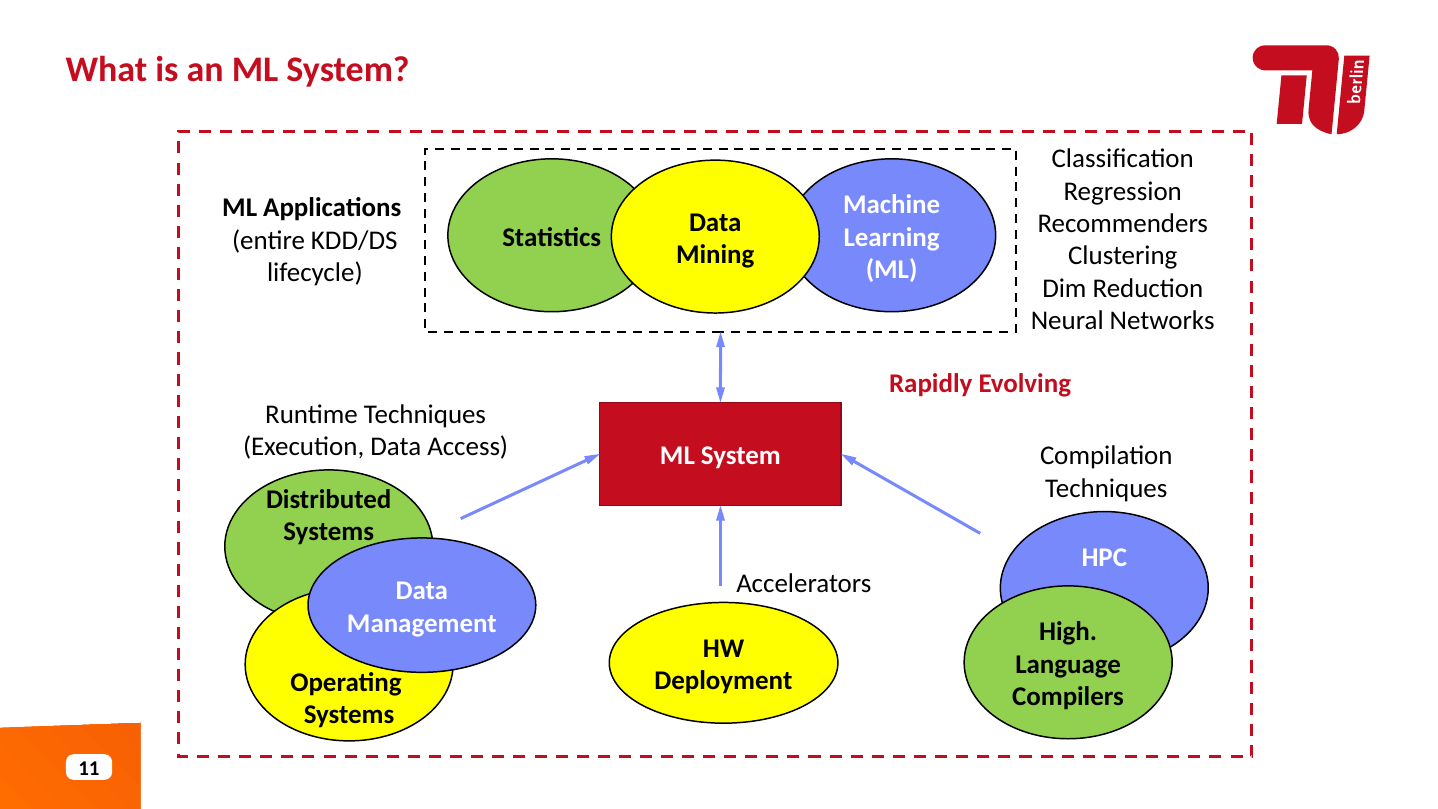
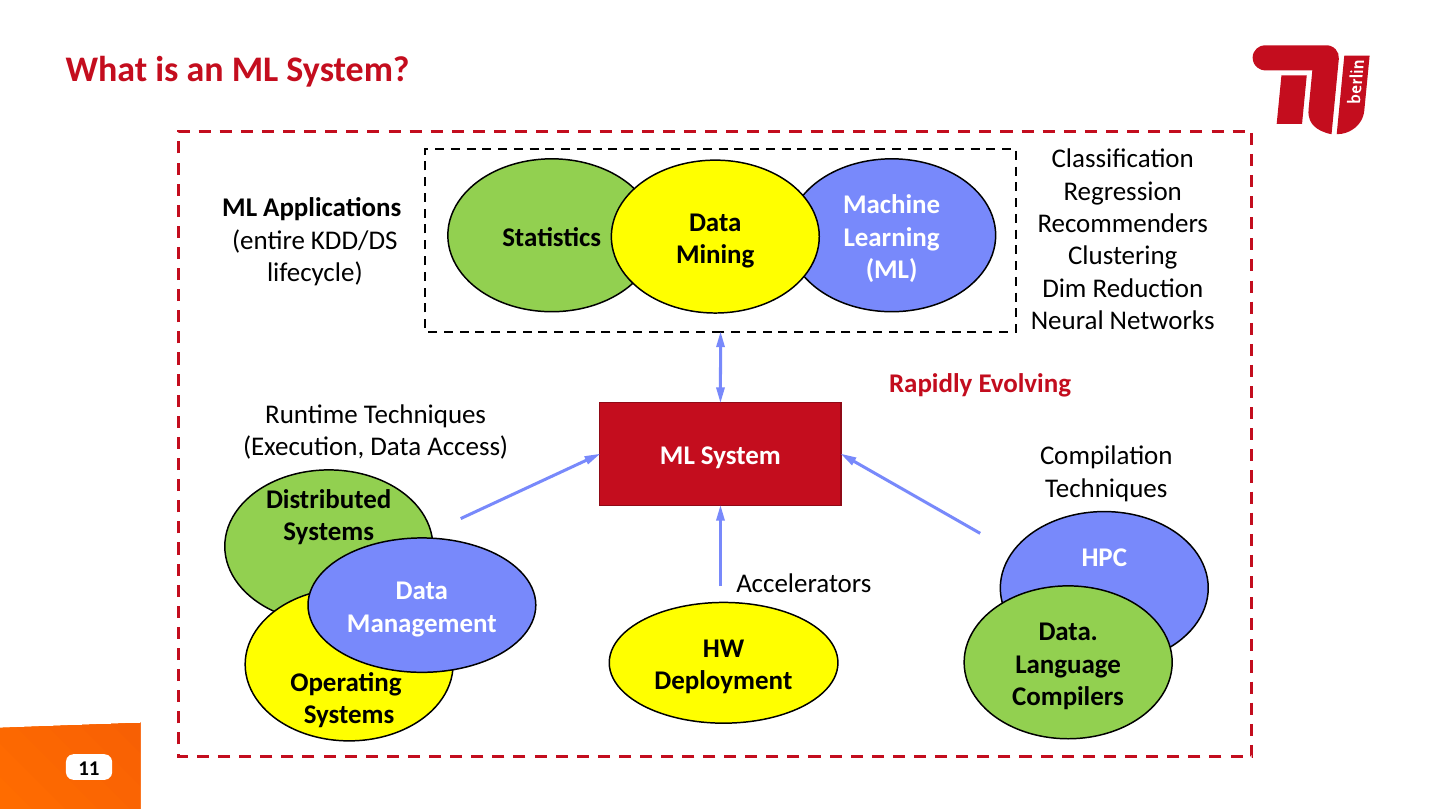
High at (1068, 632): High -> Data
